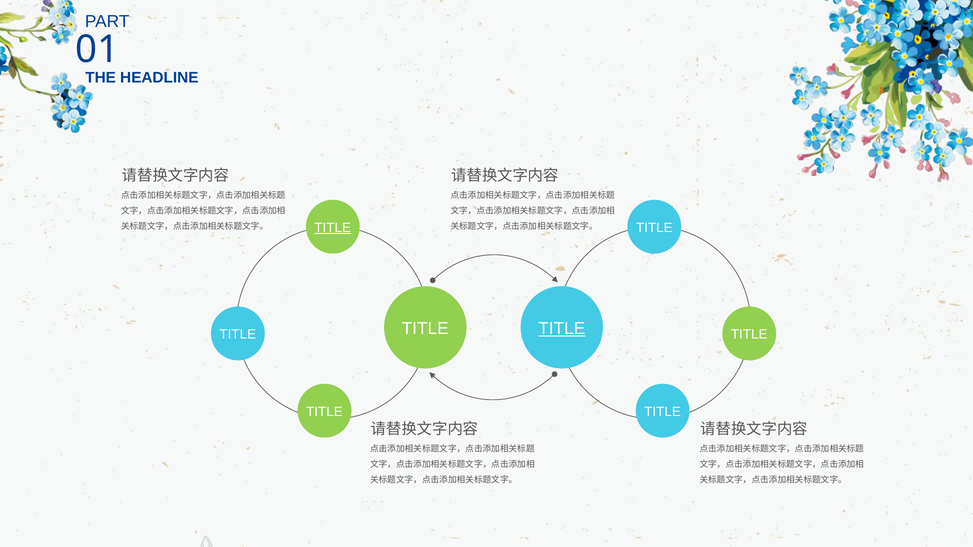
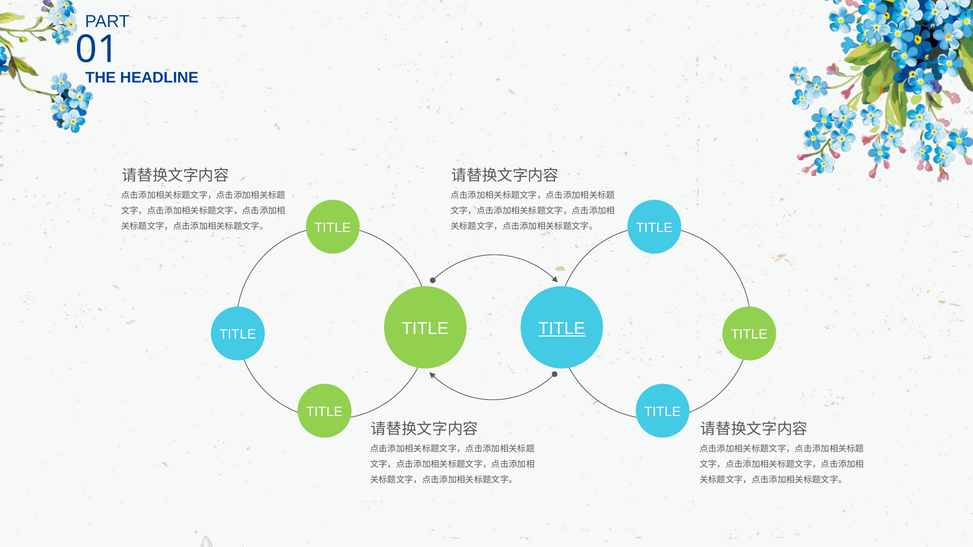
TITLE at (333, 228) underline: present -> none
